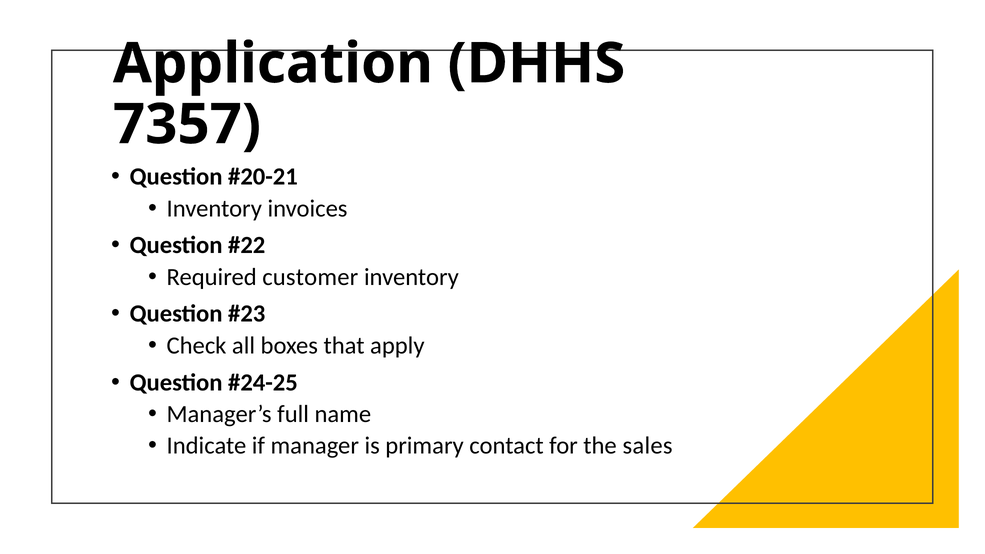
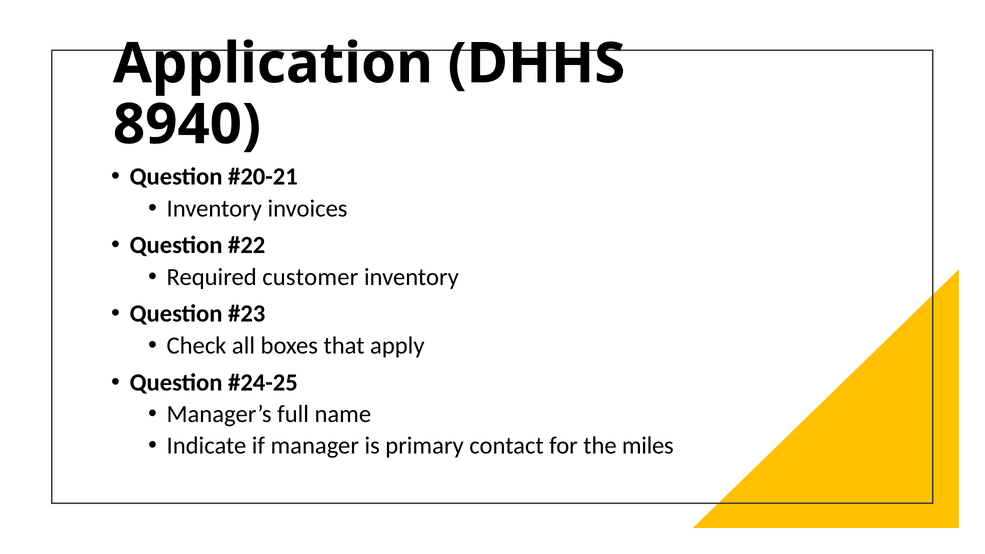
7357: 7357 -> 8940
sales: sales -> miles
